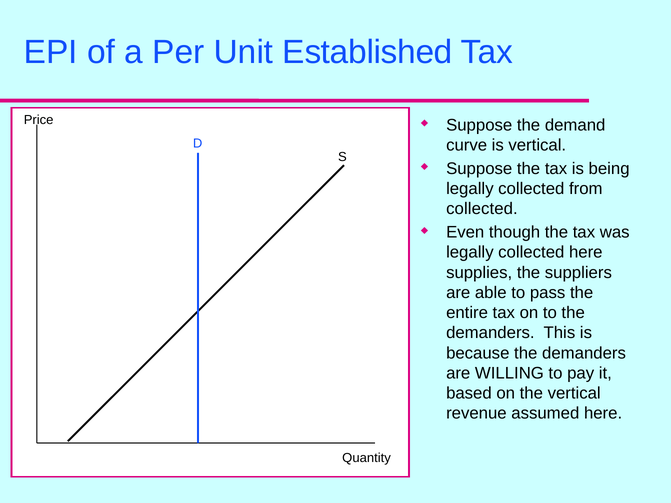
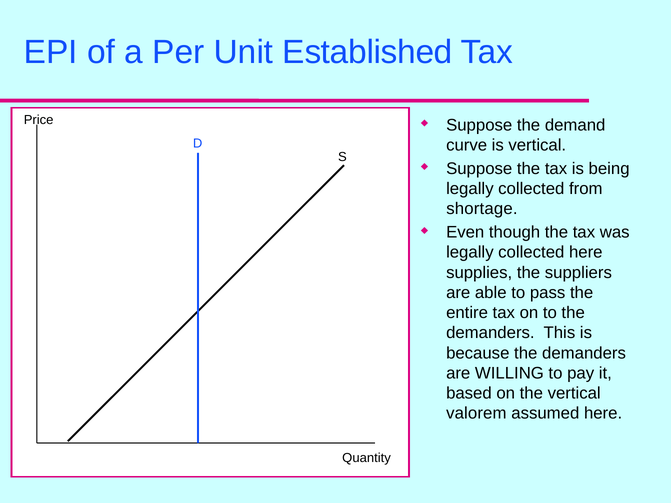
collected at (482, 209): collected -> shortage
revenue: revenue -> valorem
